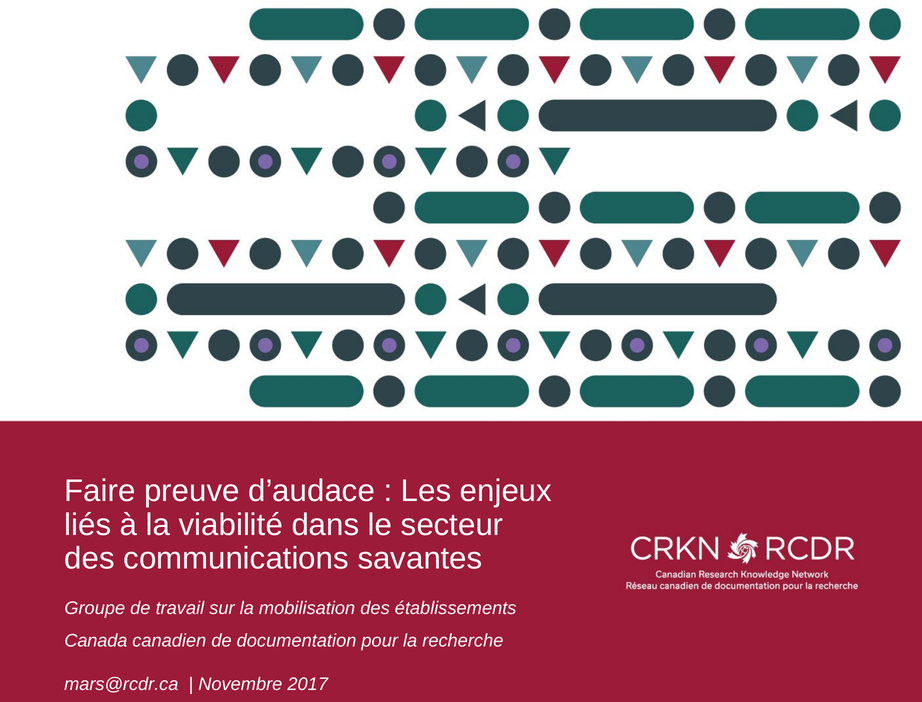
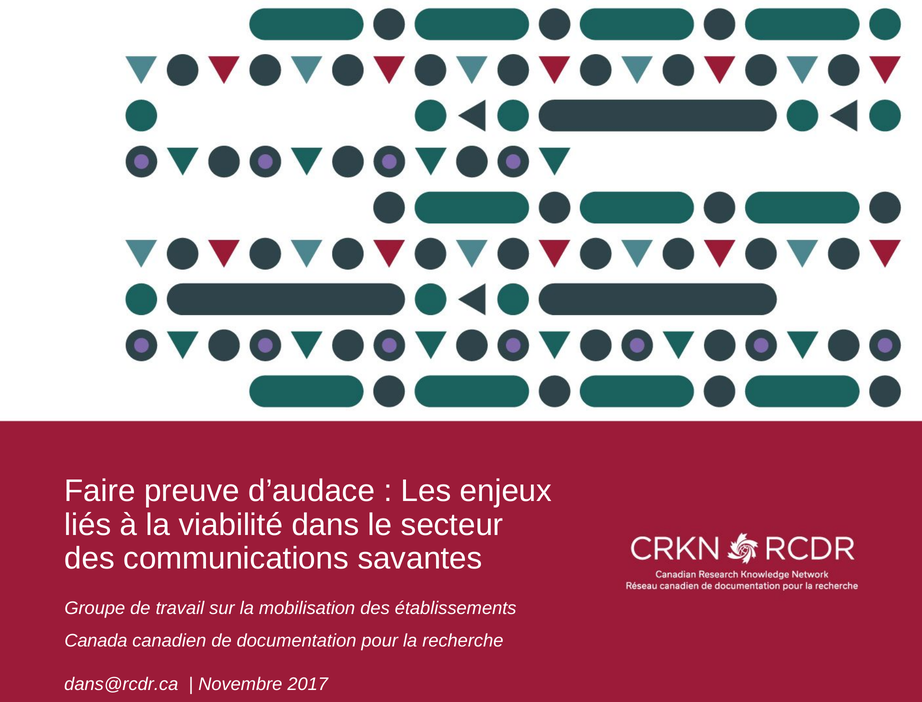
mars@rcdr.ca: mars@rcdr.ca -> dans@rcdr.ca
